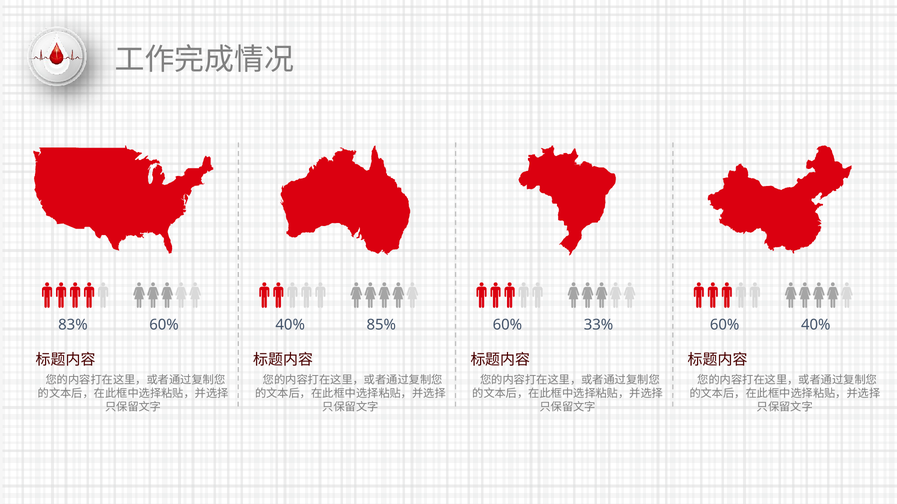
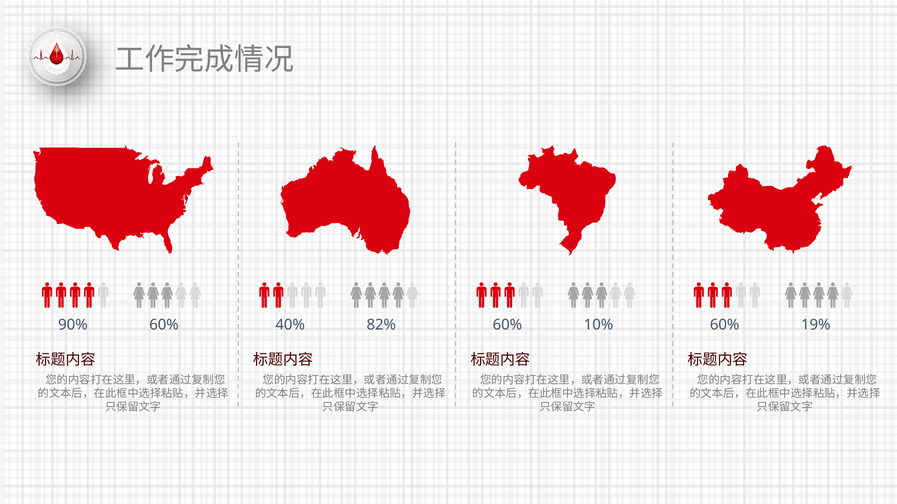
83%: 83% -> 90%
85%: 85% -> 82%
33%: 33% -> 10%
40% at (816, 325): 40% -> 19%
